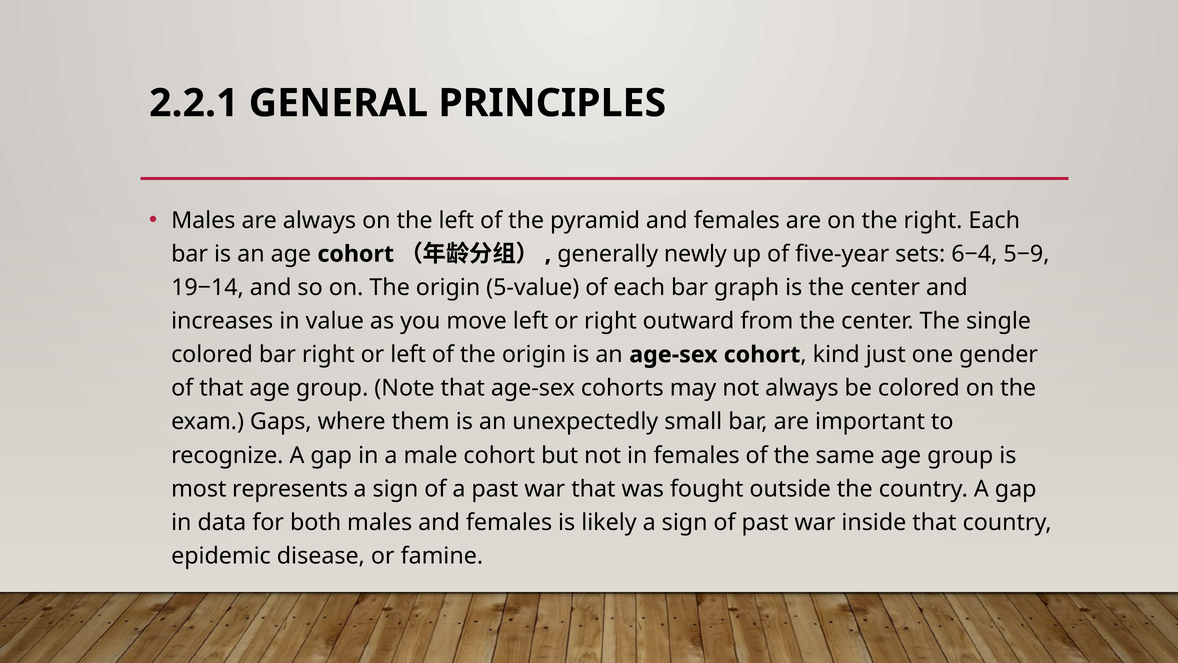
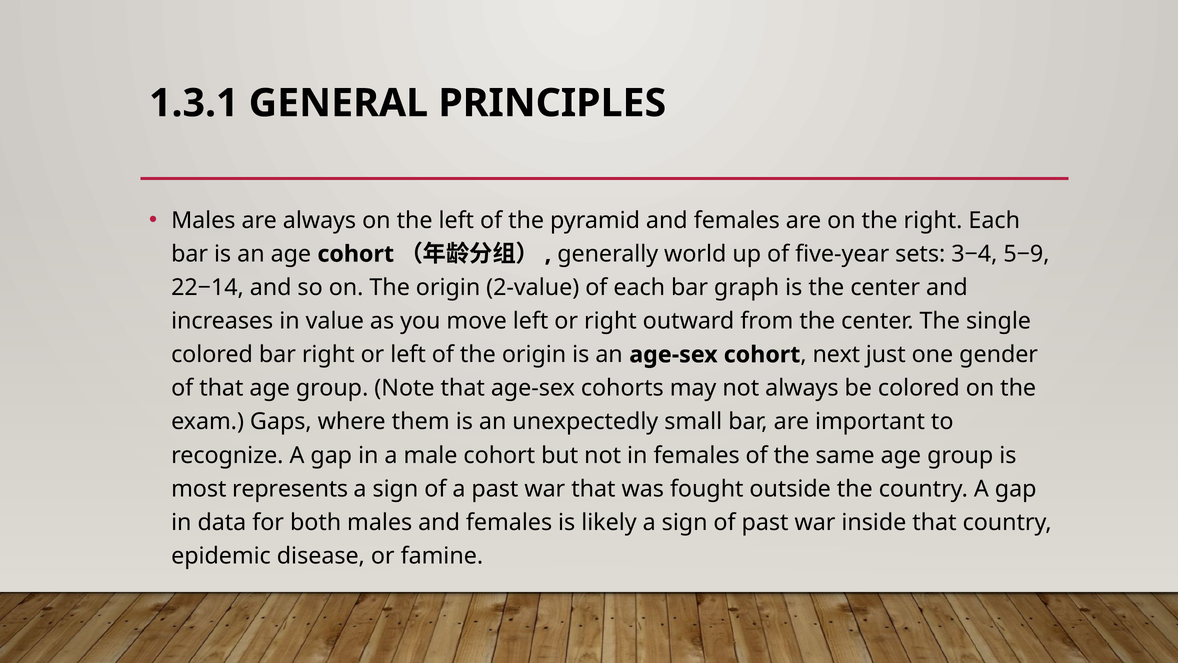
2.2.1: 2.2.1 -> 1.3.1
newly: newly -> world
6−4: 6−4 -> 3−4
19−14: 19−14 -> 22−14
5-value: 5-value -> 2-value
kind: kind -> next
